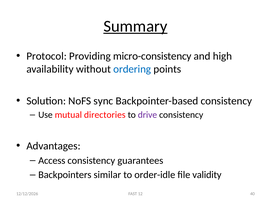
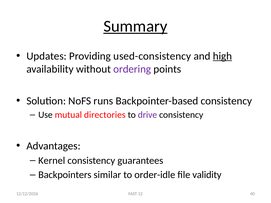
Protocol: Protocol -> Updates
micro-consistency: micro-consistency -> used-consistency
high underline: none -> present
ordering colour: blue -> purple
sync: sync -> runs
Access: Access -> Kernel
